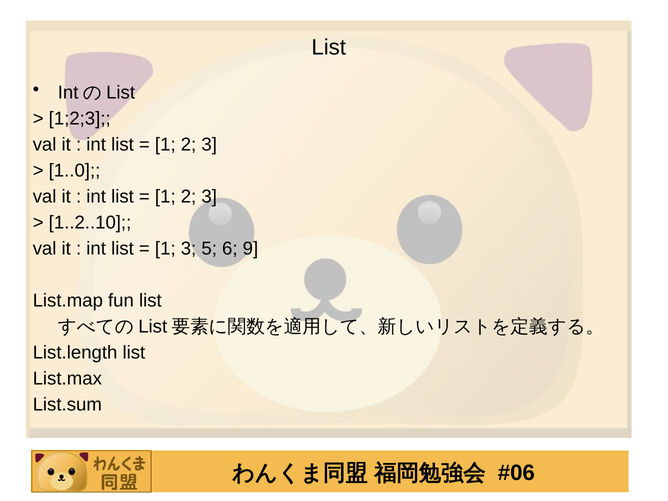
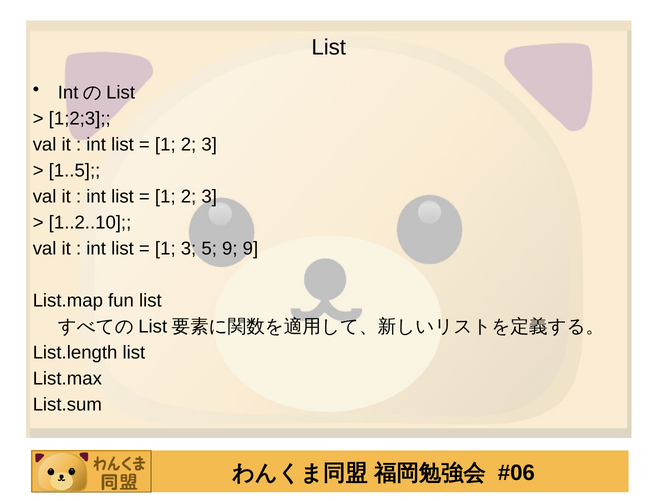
1..0: 1..0 -> 1..5
5 6: 6 -> 9
